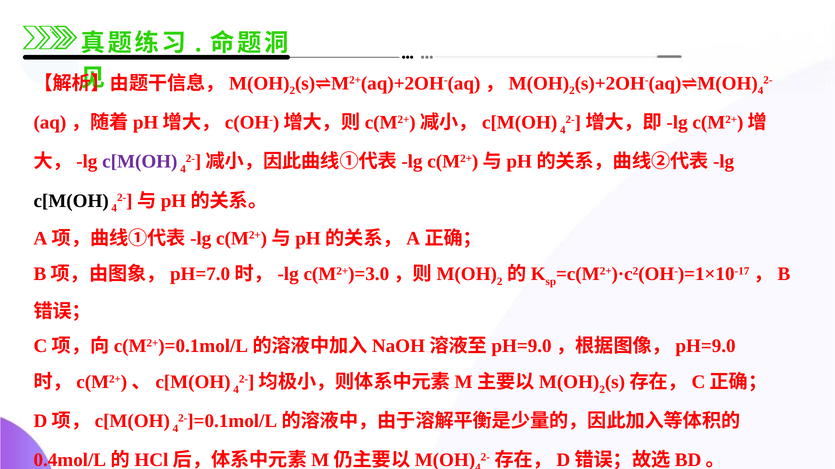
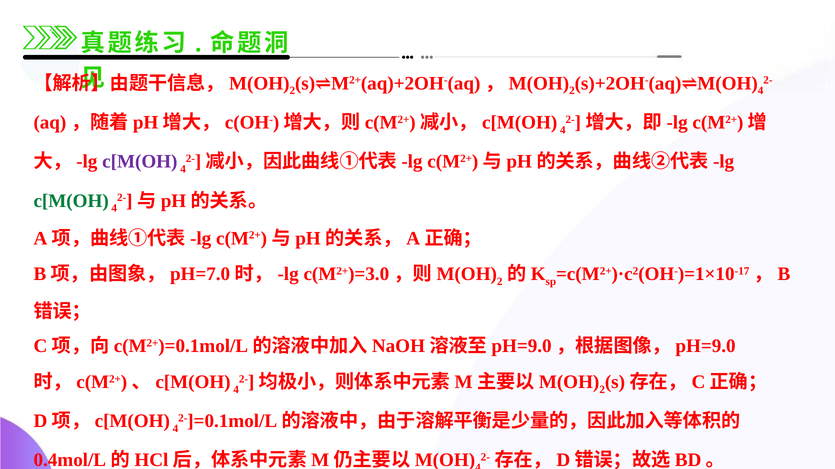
c[M(OH at (71, 201) colour: black -> green
